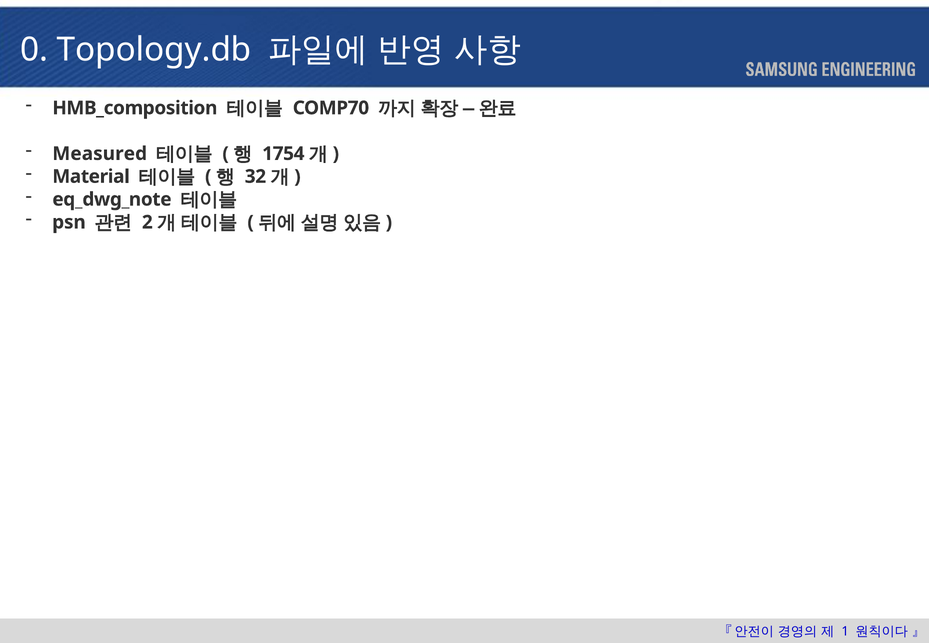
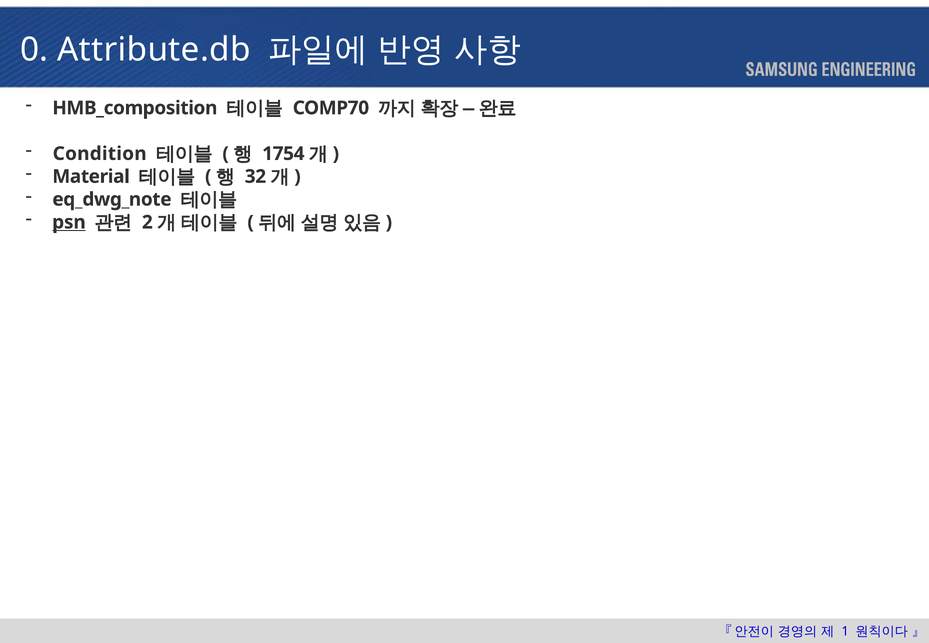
Topology.db: Topology.db -> Attribute.db
Measured: Measured -> Condition
psn underline: none -> present
